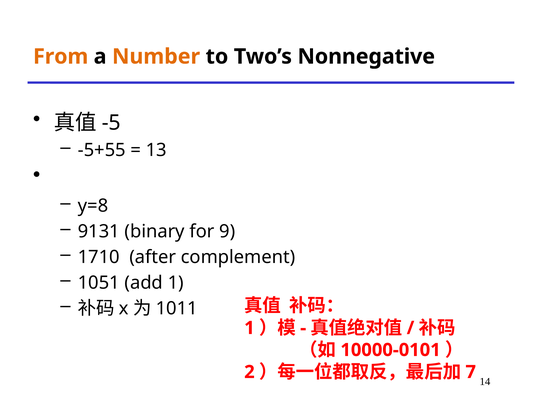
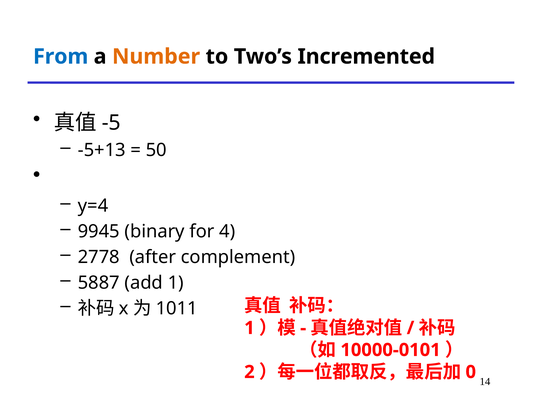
From colour: orange -> blue
Nonnegative: Nonnegative -> Incremented
-5+55: -5+55 -> -5+13
13: 13 -> 50
y=8: y=8 -> y=4
9131: 9131 -> 9945
9: 9 -> 4
1710: 1710 -> 2778
1051: 1051 -> 5887
7: 7 -> 0
